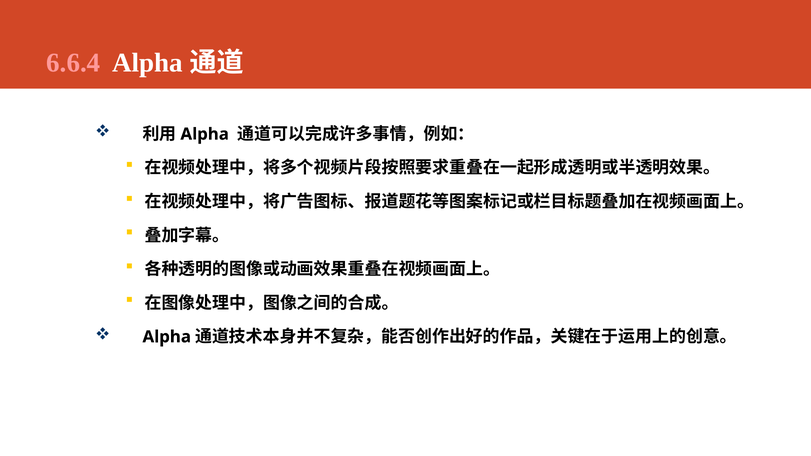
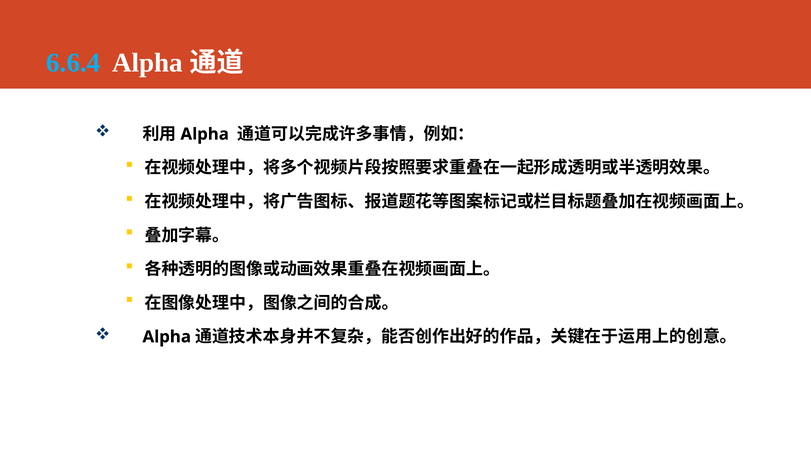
6.6.4 colour: pink -> light blue
